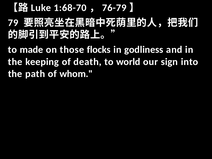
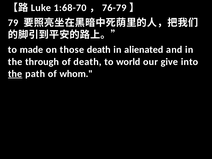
those flocks: flocks -> death
godliness: godliness -> alienated
keeping: keeping -> through
sign: sign -> give
the at (15, 74) underline: none -> present
